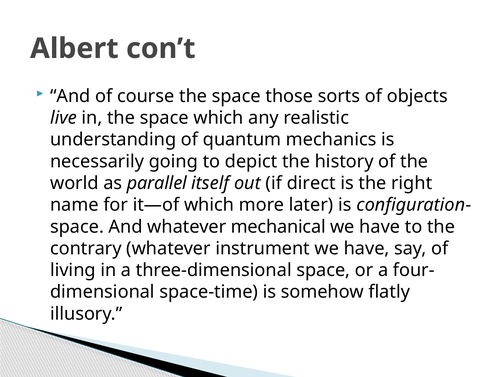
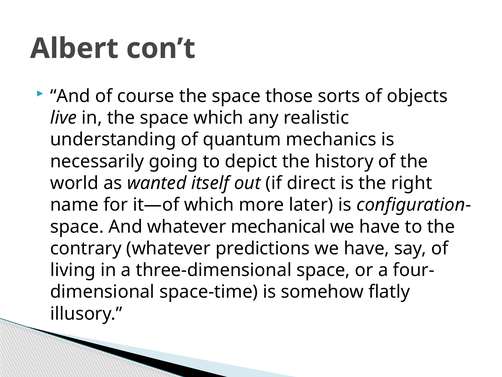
parallel: parallel -> wanted
instrument: instrument -> predictions
